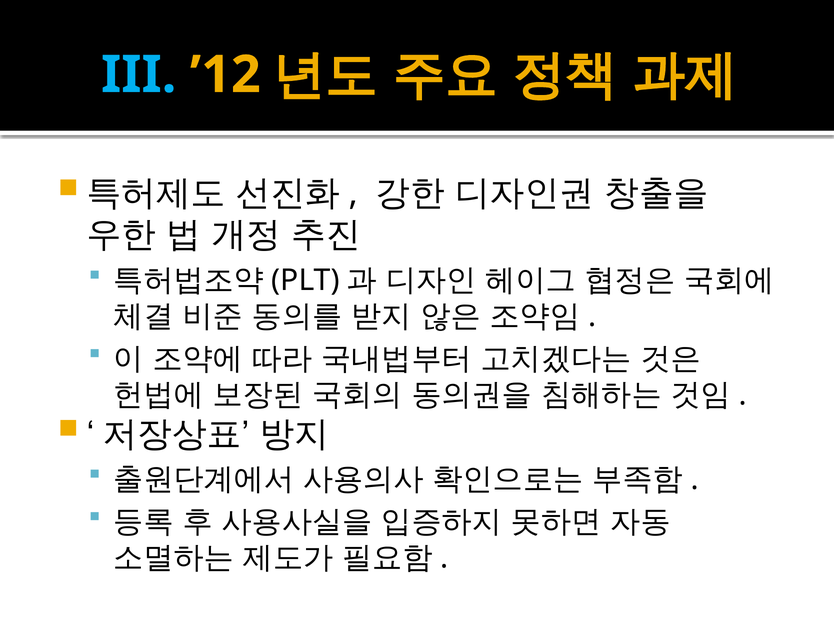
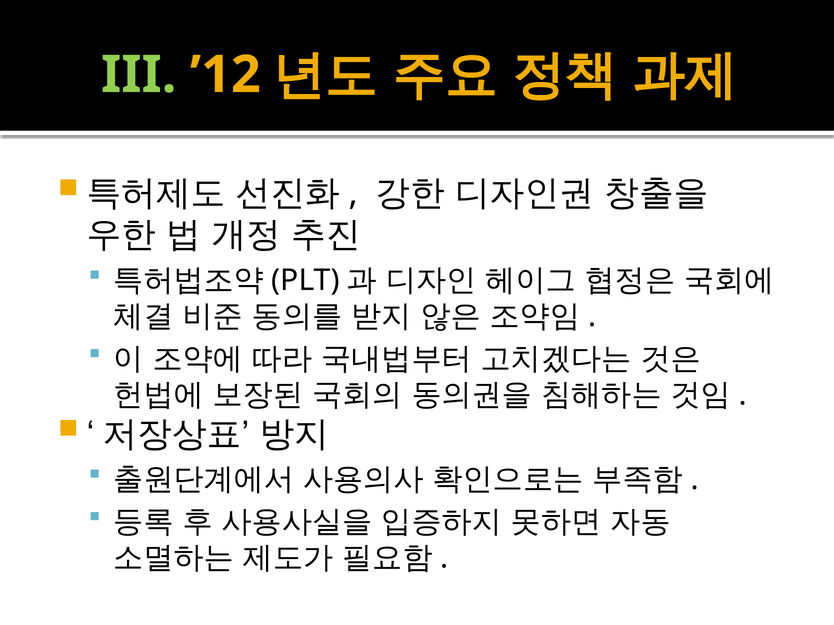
III colour: light blue -> light green
